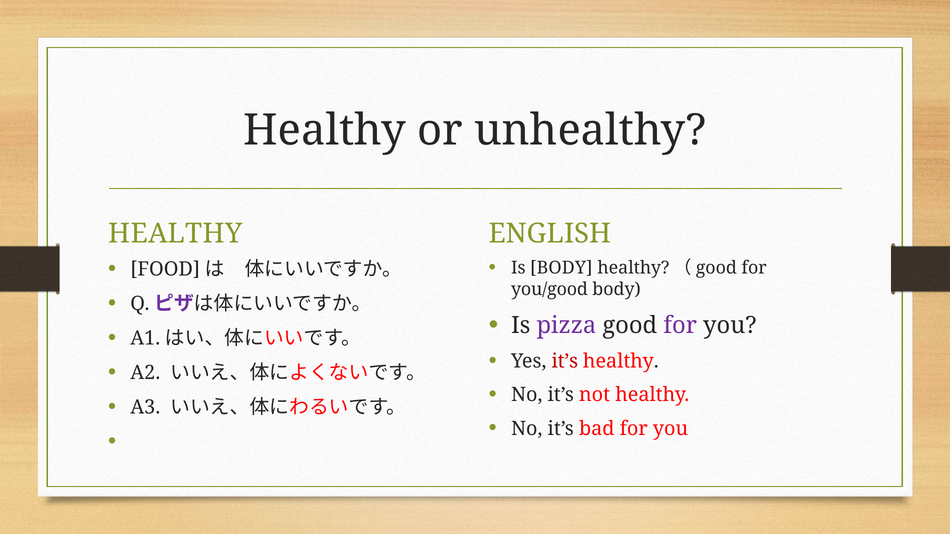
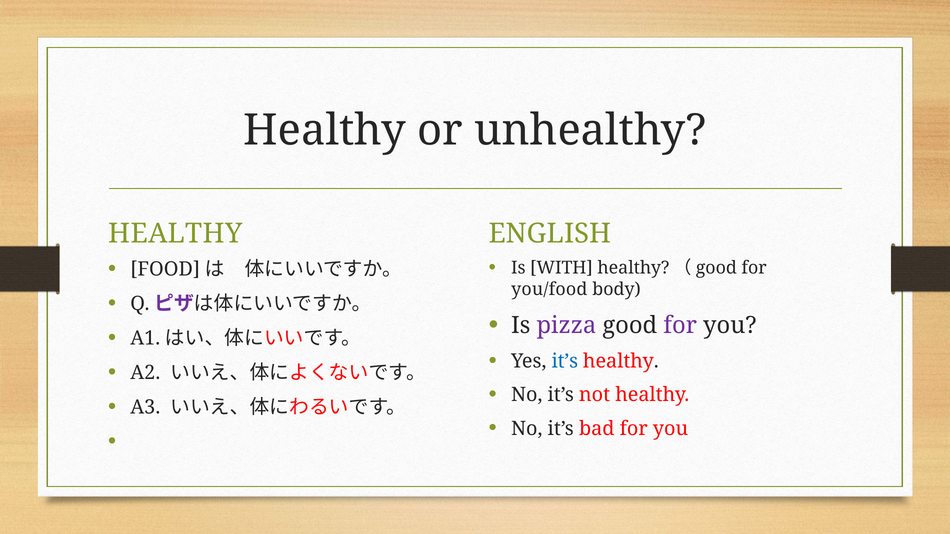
Is BODY: BODY -> WITH
you/good: you/good -> you/food
it’s at (565, 361) colour: red -> blue
